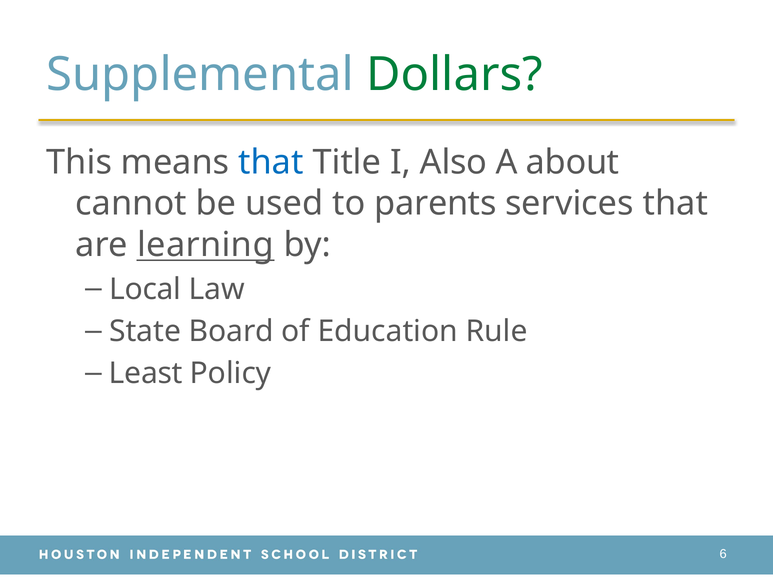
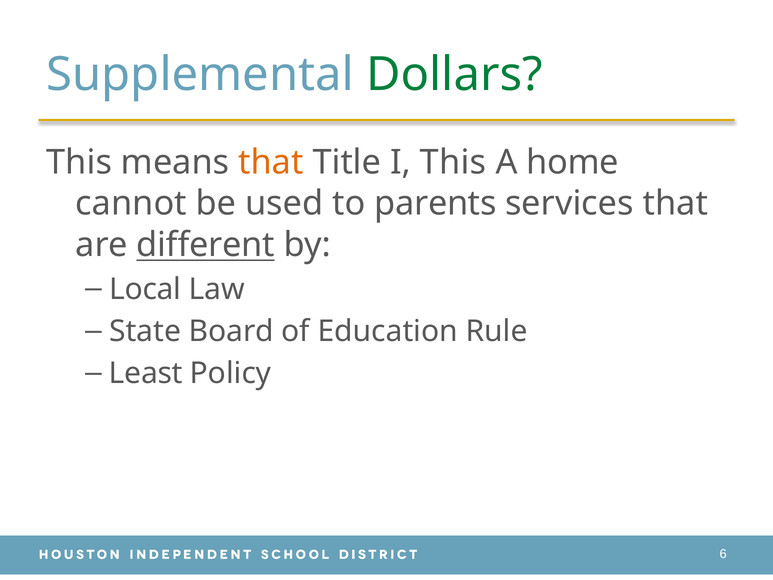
that at (271, 162) colour: blue -> orange
I Also: Also -> This
about: about -> home
learning: learning -> different
